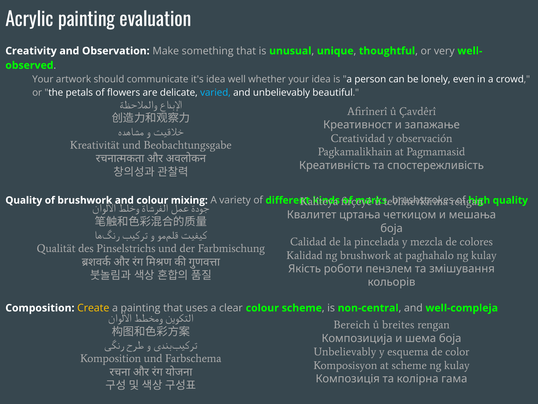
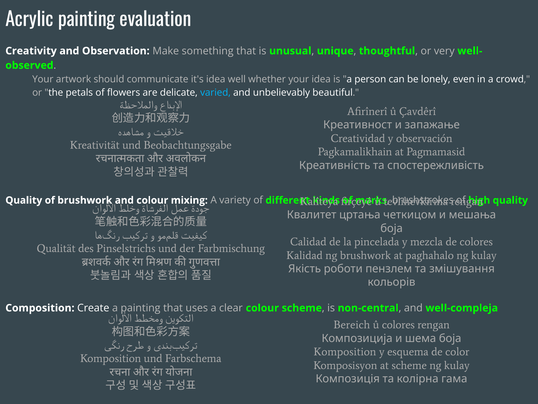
Create colour: yellow -> white
û breites: breites -> colores
Unbelievably at (345, 351): Unbelievably -> Komposition
